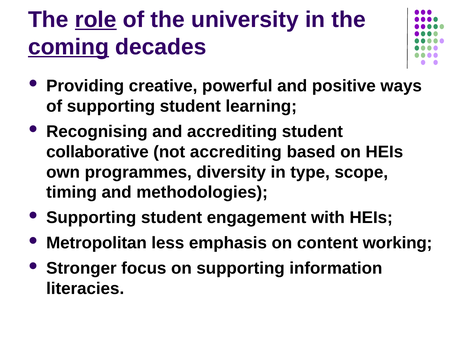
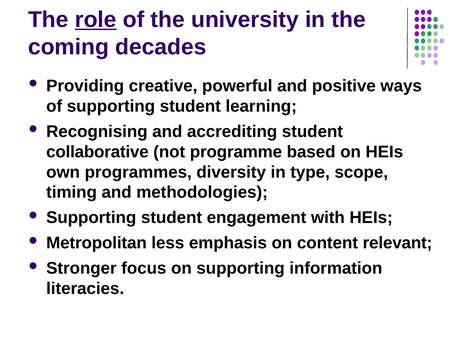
coming underline: present -> none
not accrediting: accrediting -> programme
working: working -> relevant
